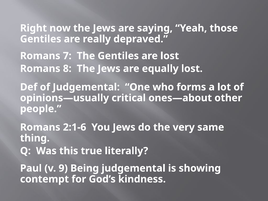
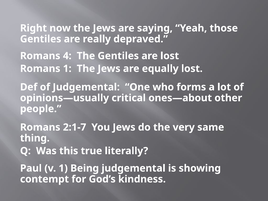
7: 7 -> 4
Romans 8: 8 -> 1
2:1-6: 2:1-6 -> 2:1-7
v 9: 9 -> 1
